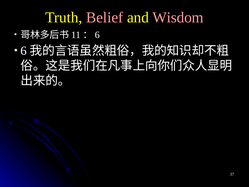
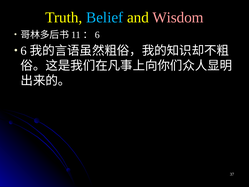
Belief colour: pink -> light blue
